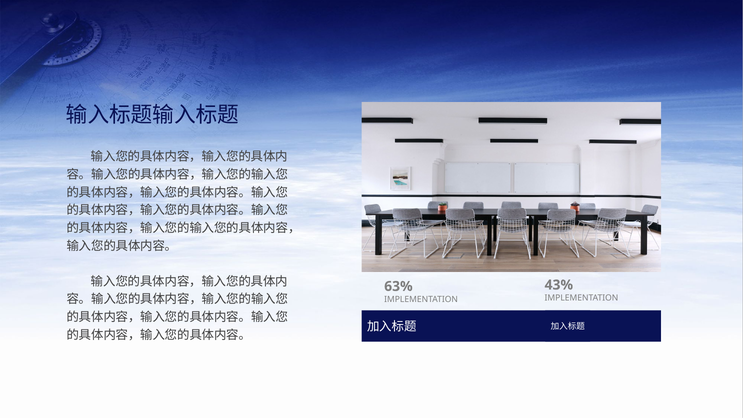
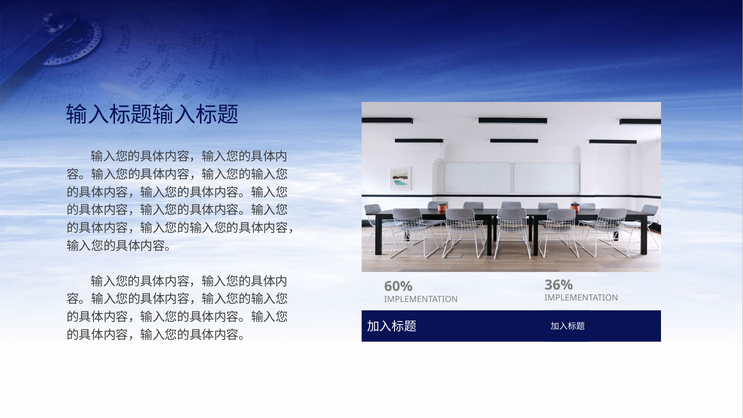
43%: 43% -> 36%
63%: 63% -> 60%
